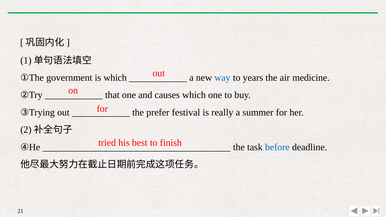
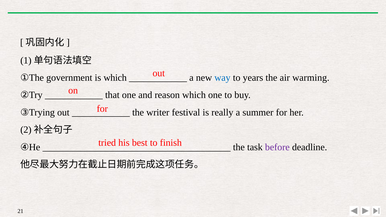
medicine: medicine -> warming
causes: causes -> reason
prefer: prefer -> writer
before colour: blue -> purple
